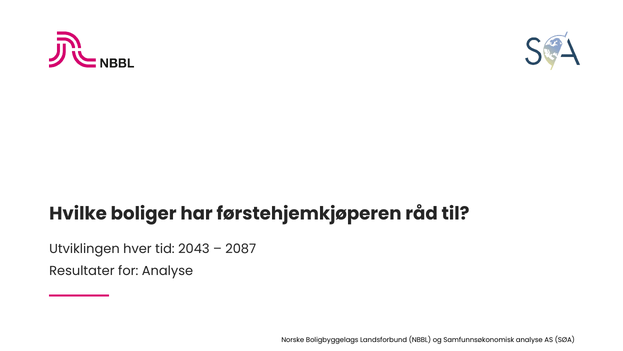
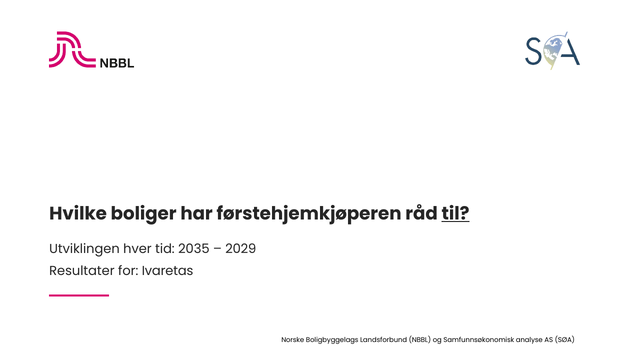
til underline: none -> present
2043: 2043 -> 2035
2087: 2087 -> 2029
for Analyse: Analyse -> Ivaretas
